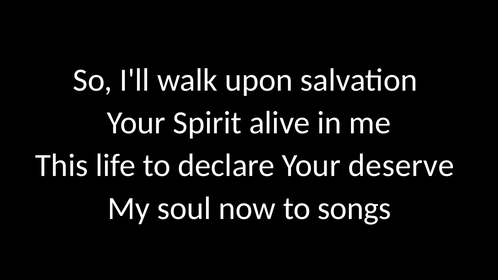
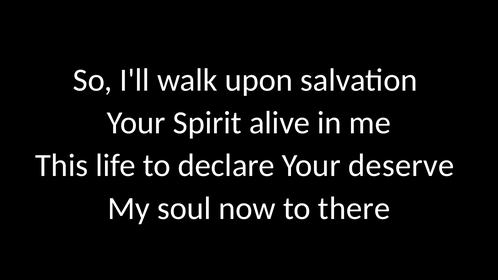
songs: songs -> there
